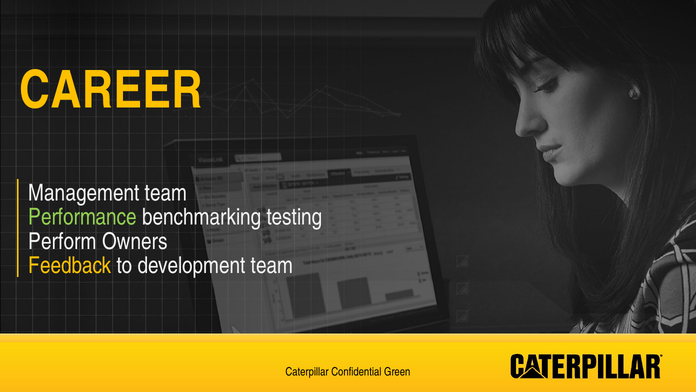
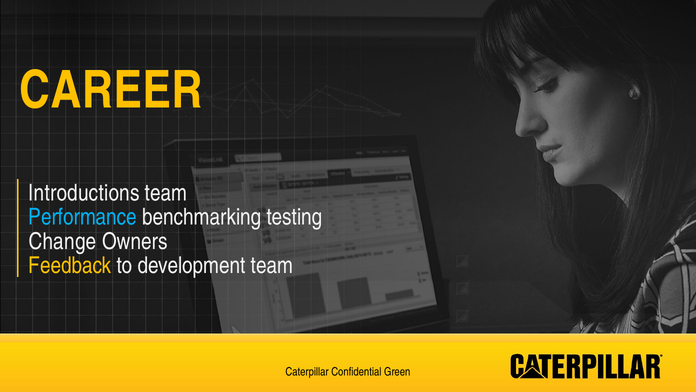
Management: Management -> Introductions
Performance colour: light green -> light blue
Perform: Perform -> Change
